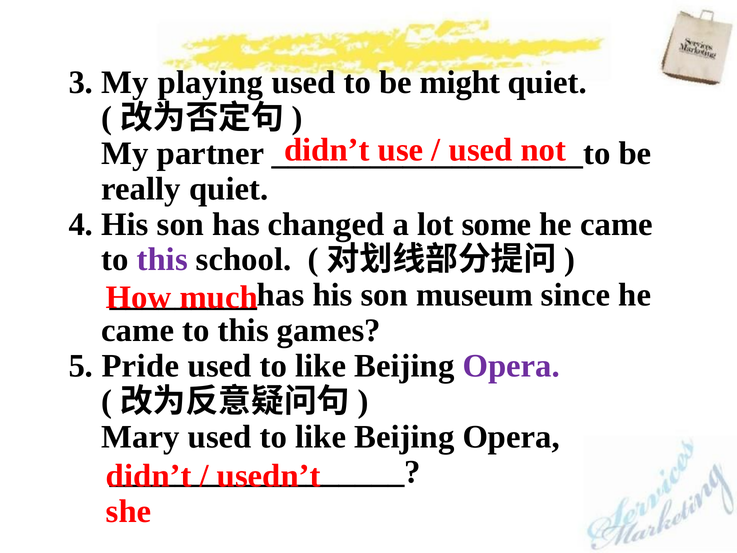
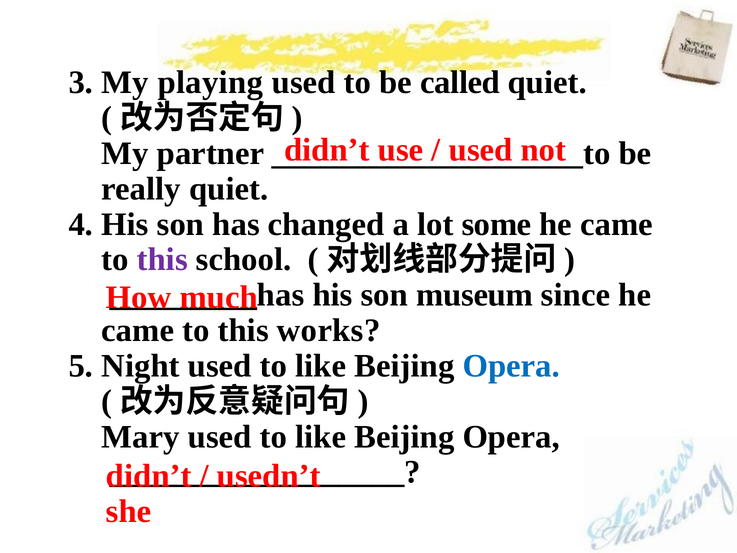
might: might -> called
games: games -> works
Pride: Pride -> Night
Opera at (511, 366) colour: purple -> blue
